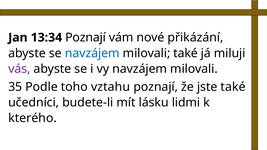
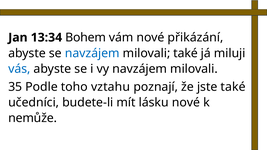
13:34 Poznají: Poznají -> Bohem
vás colour: purple -> blue
lásku lidmi: lidmi -> nové
kterého: kterého -> nemůže
